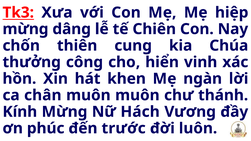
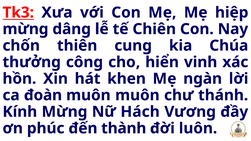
chân: chân -> đoàn
trước: trước -> thành
